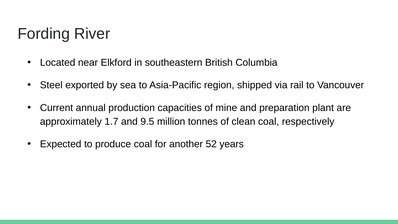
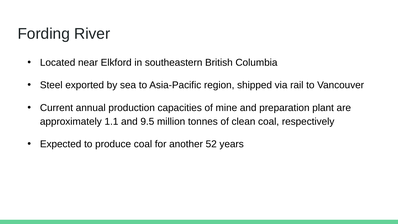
1.7: 1.7 -> 1.1
